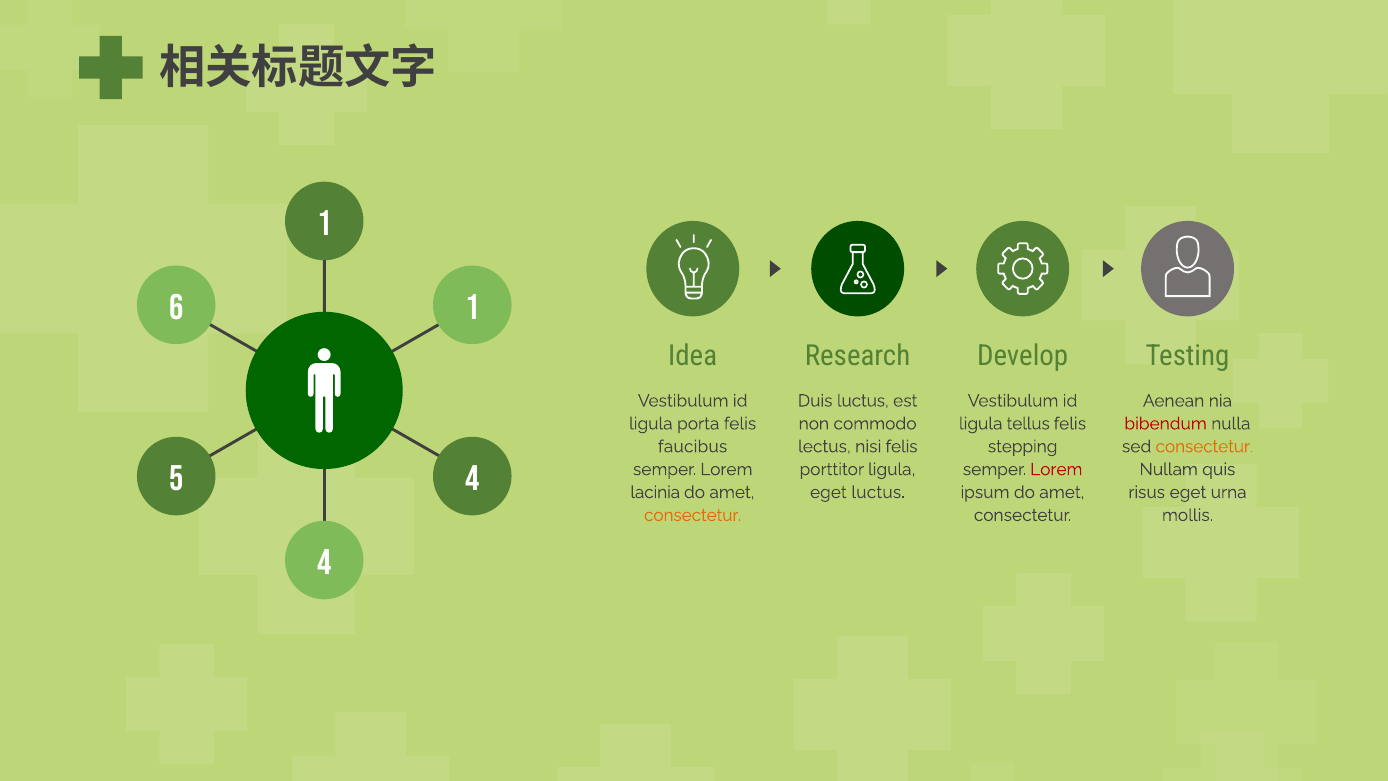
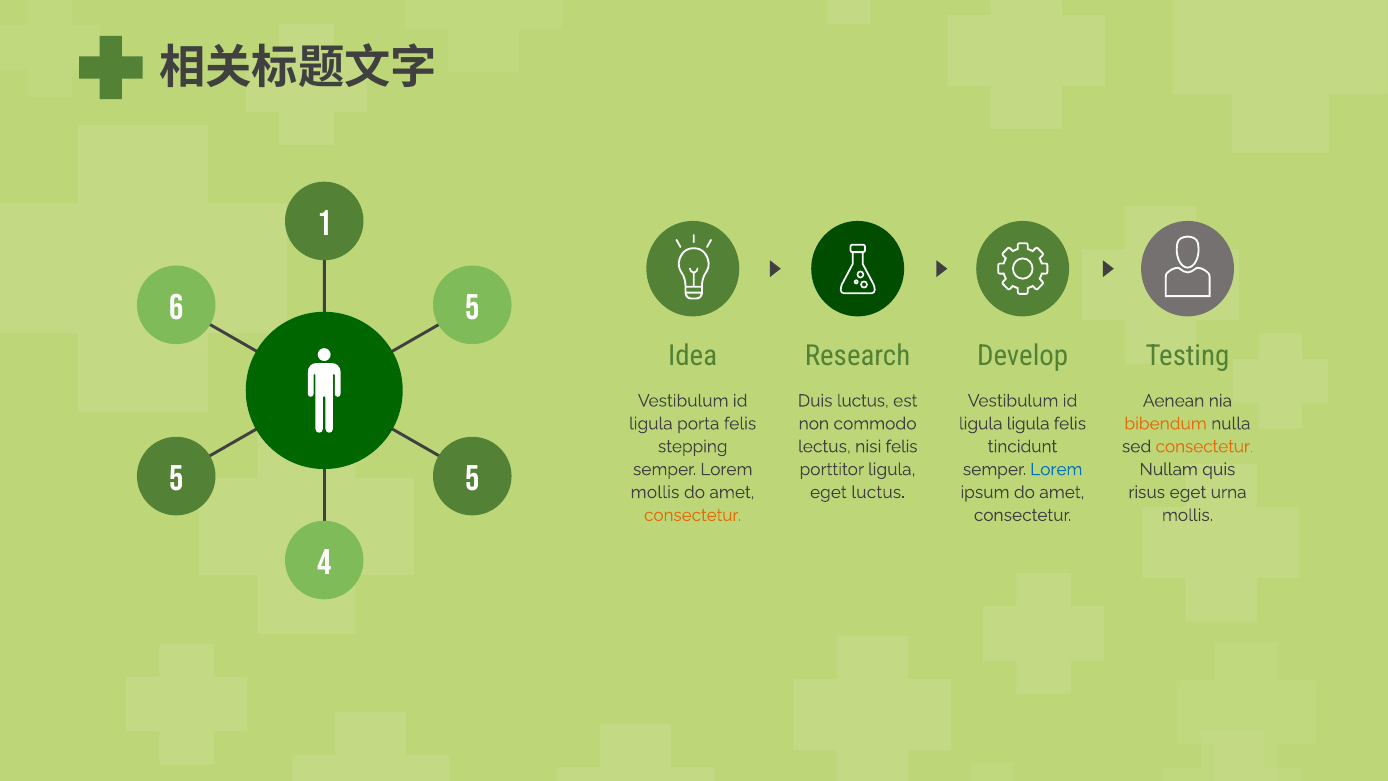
6 1: 1 -> 5
ligula tellus: tellus -> ligula
bibendum colour: red -> orange
faucibus: faucibus -> stepping
stepping: stepping -> tincidunt
Lorem at (1056, 469) colour: red -> blue
5 4: 4 -> 5
lacinia at (655, 492): lacinia -> mollis
